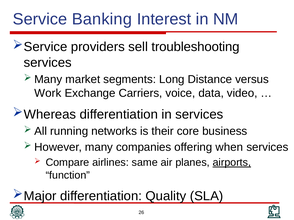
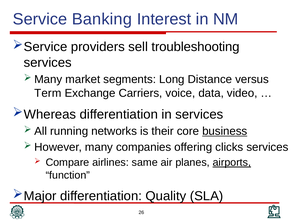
Work: Work -> Term
business underline: none -> present
when: when -> clicks
